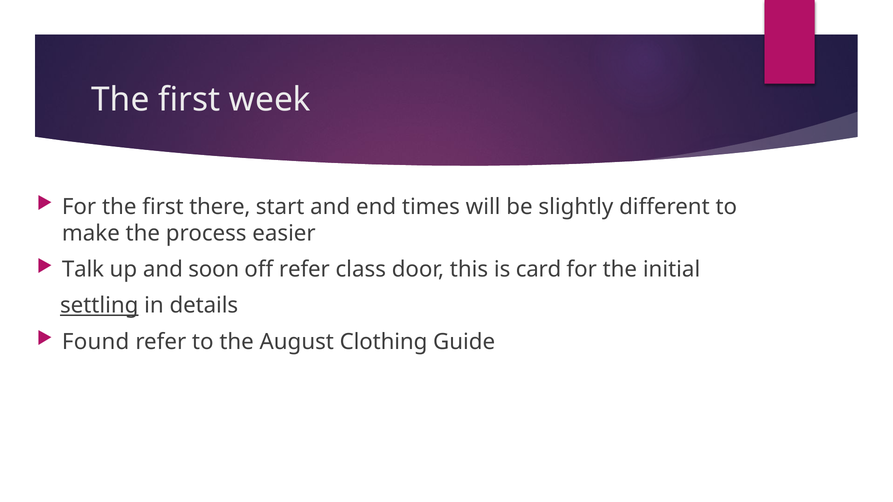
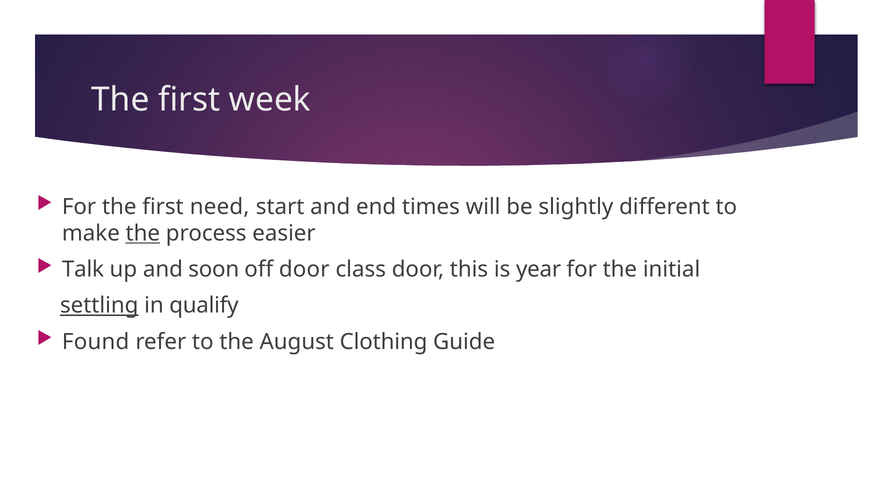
there: there -> need
the at (143, 234) underline: none -> present
off refer: refer -> door
card: card -> year
details: details -> qualify
